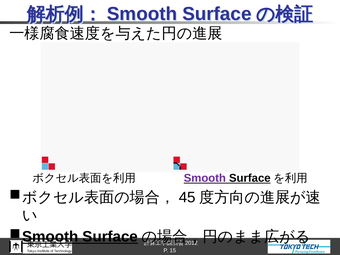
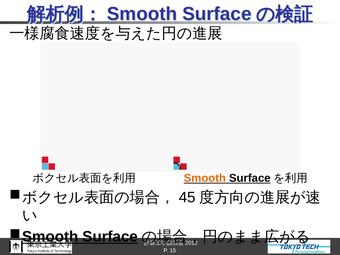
Smooth at (205, 178) colour: purple -> orange
